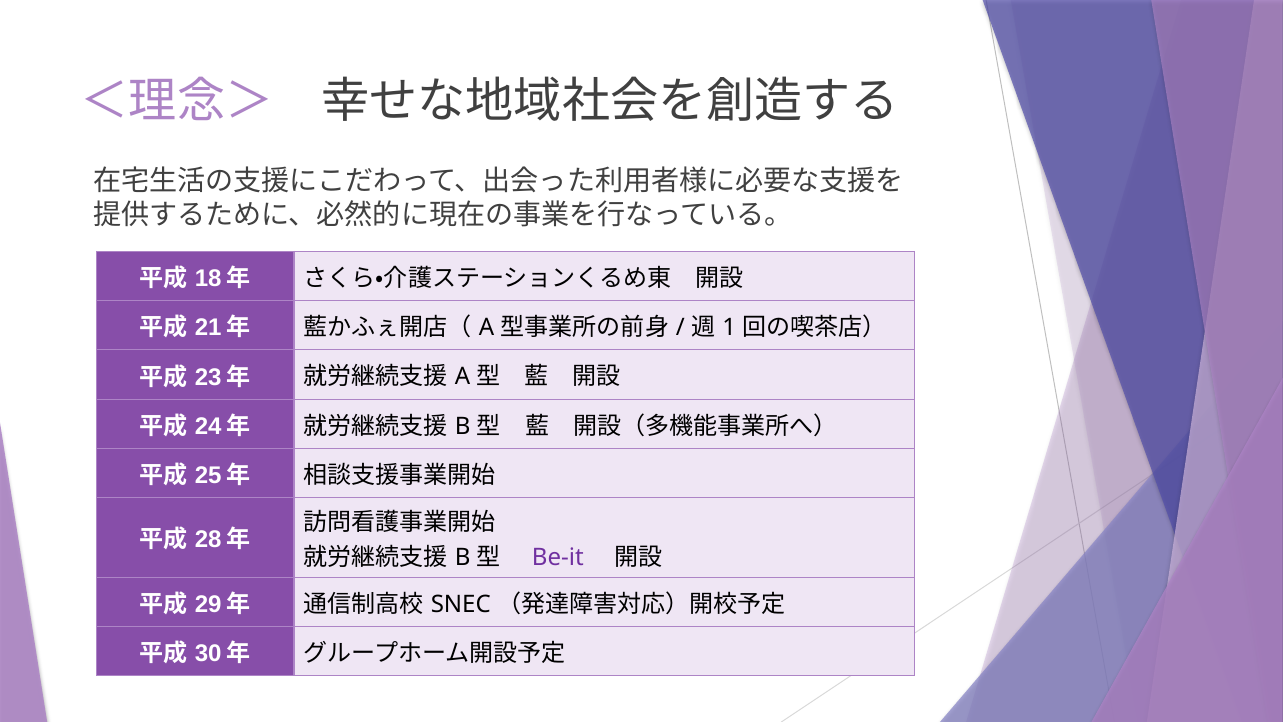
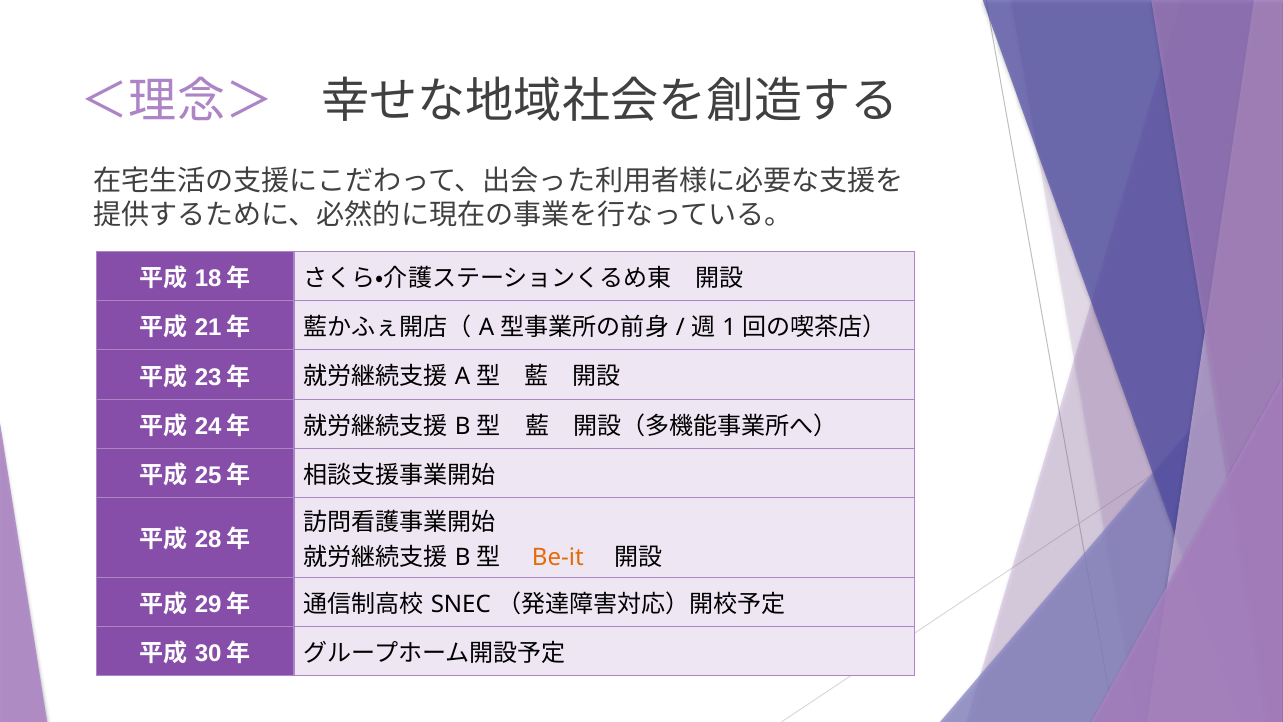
Be-it colour: purple -> orange
